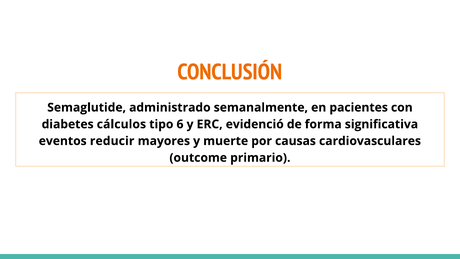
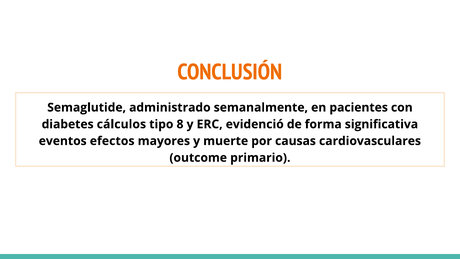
6: 6 -> 8
reducir: reducir -> efectos
